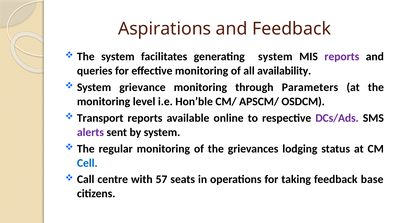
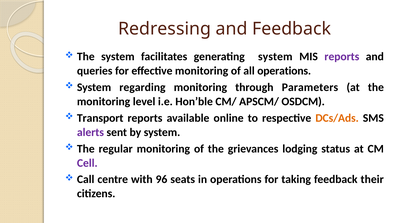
Aspirations: Aspirations -> Redressing
all availability: availability -> operations
grievance: grievance -> regarding
DCs/Ads colour: purple -> orange
Cell colour: blue -> purple
57: 57 -> 96
base: base -> their
